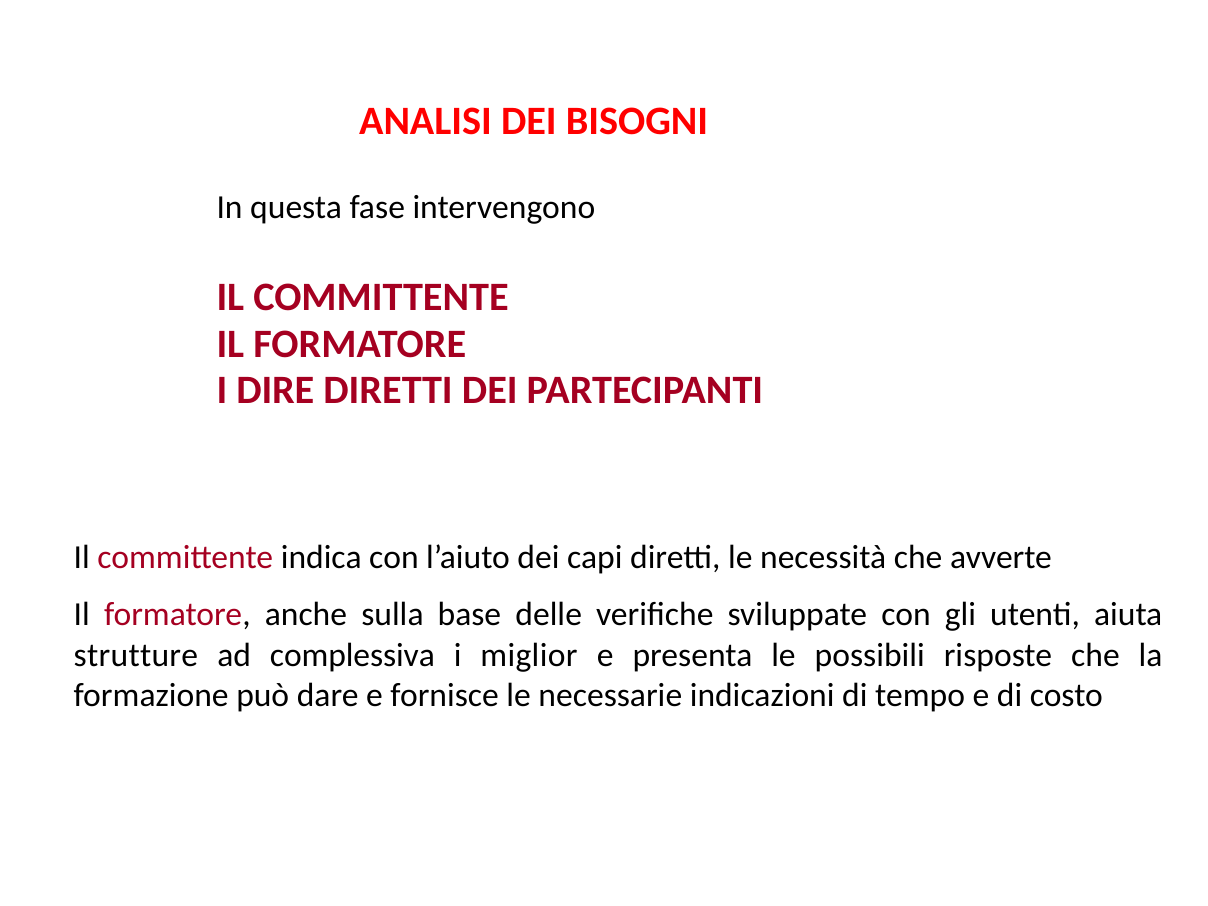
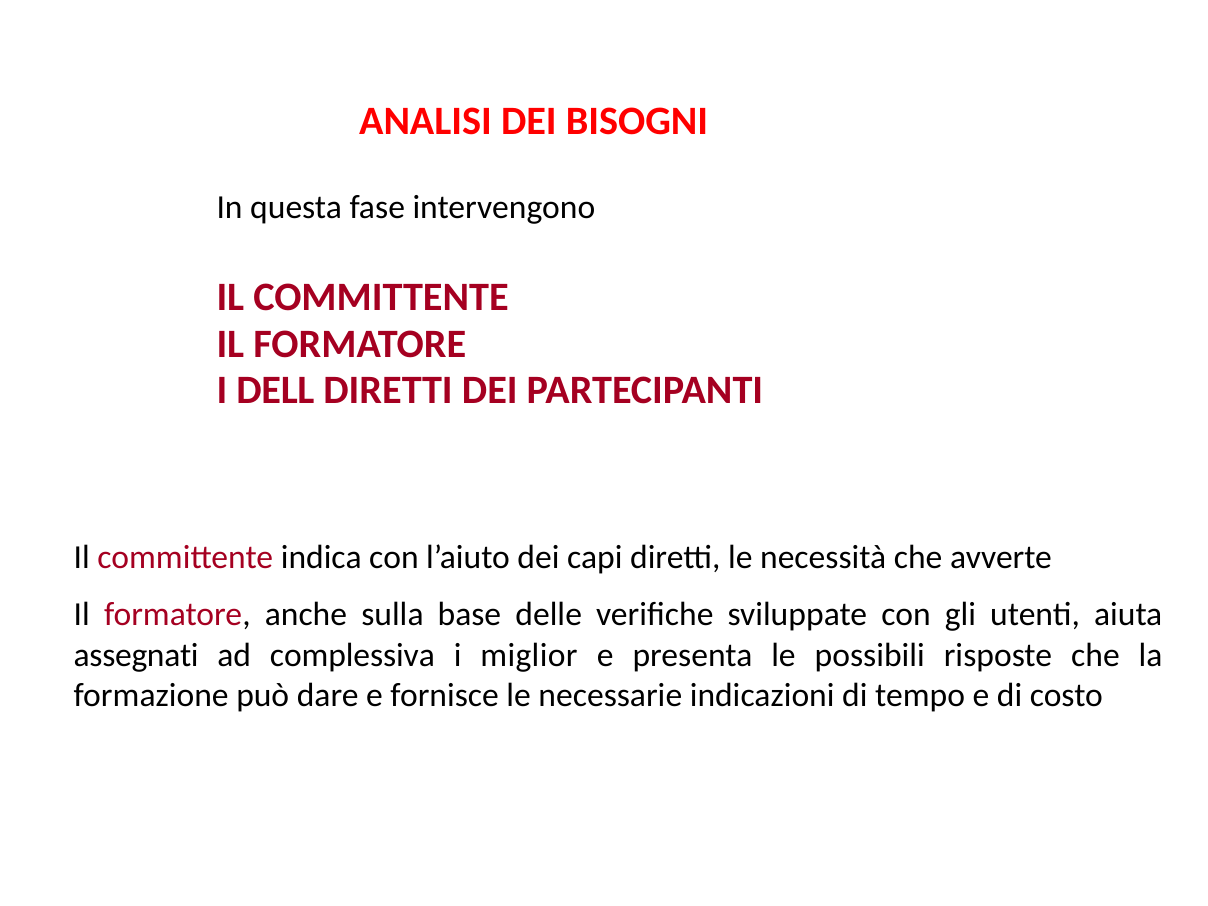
DIRE: DIRE -> DELL
strutture: strutture -> assegnati
